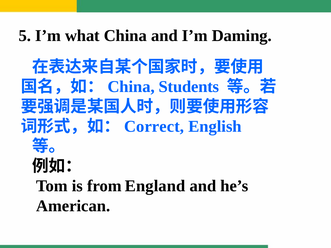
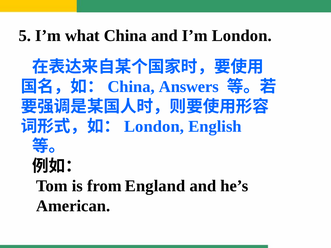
I’m Daming: Daming -> London
Students: Students -> Answers
Correct at (154, 127): Correct -> London
